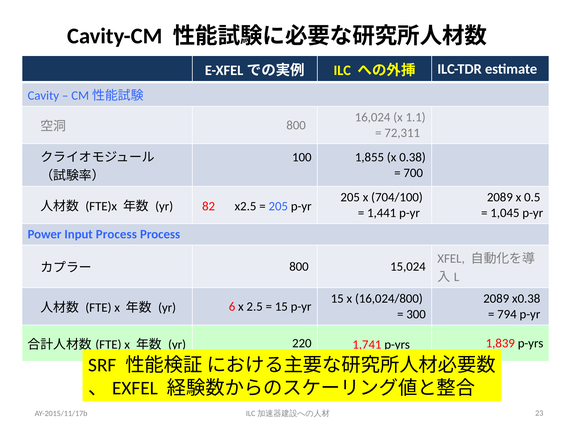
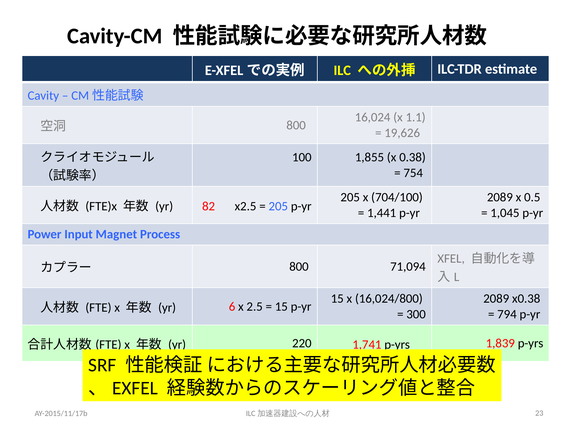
72,311: 72,311 -> 19,626
700: 700 -> 754
Input Process: Process -> Magnet
15,024: 15,024 -> 71,094
